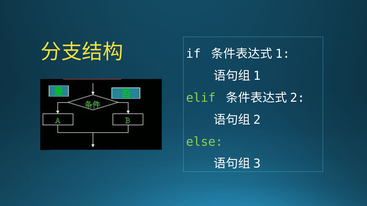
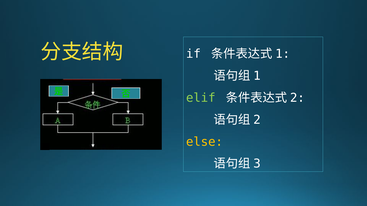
else colour: light green -> yellow
